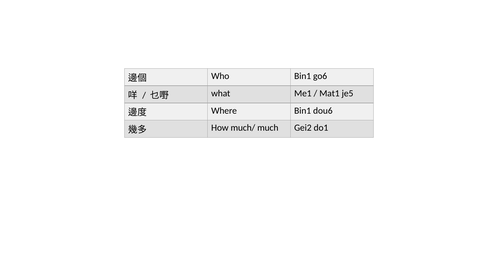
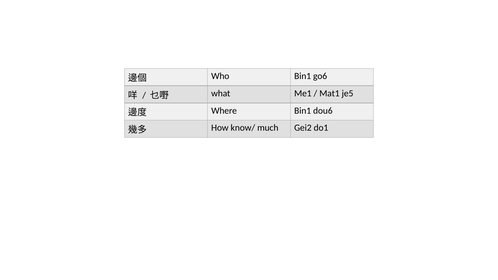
much/: much/ -> know/
